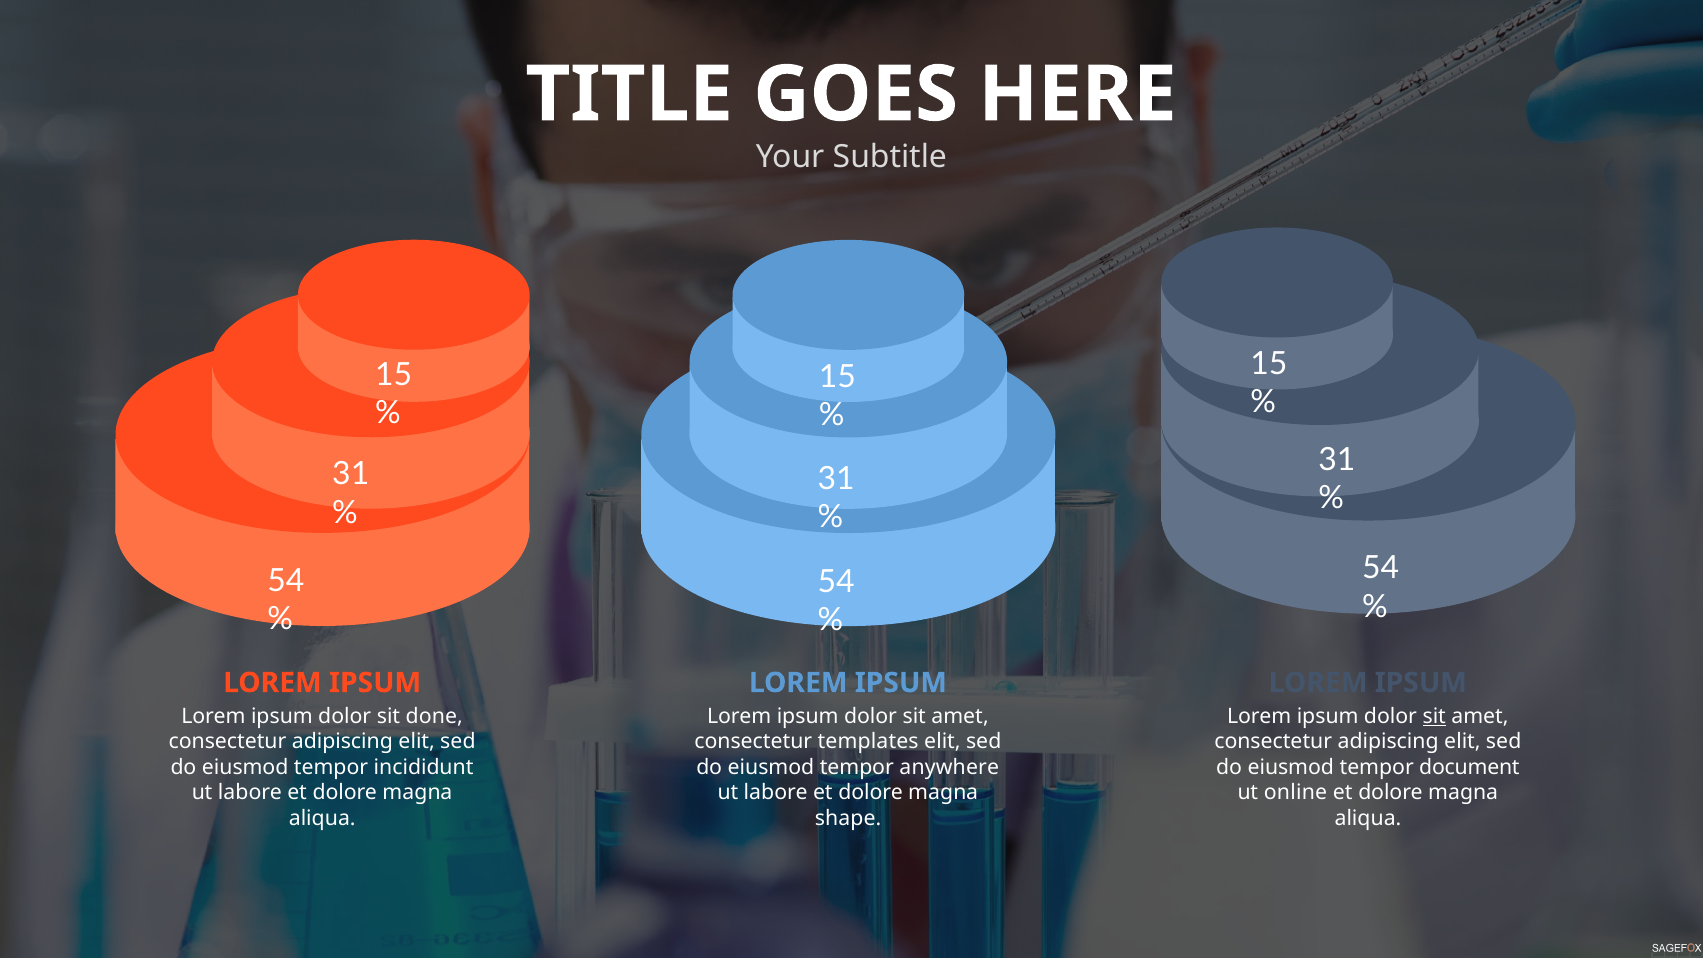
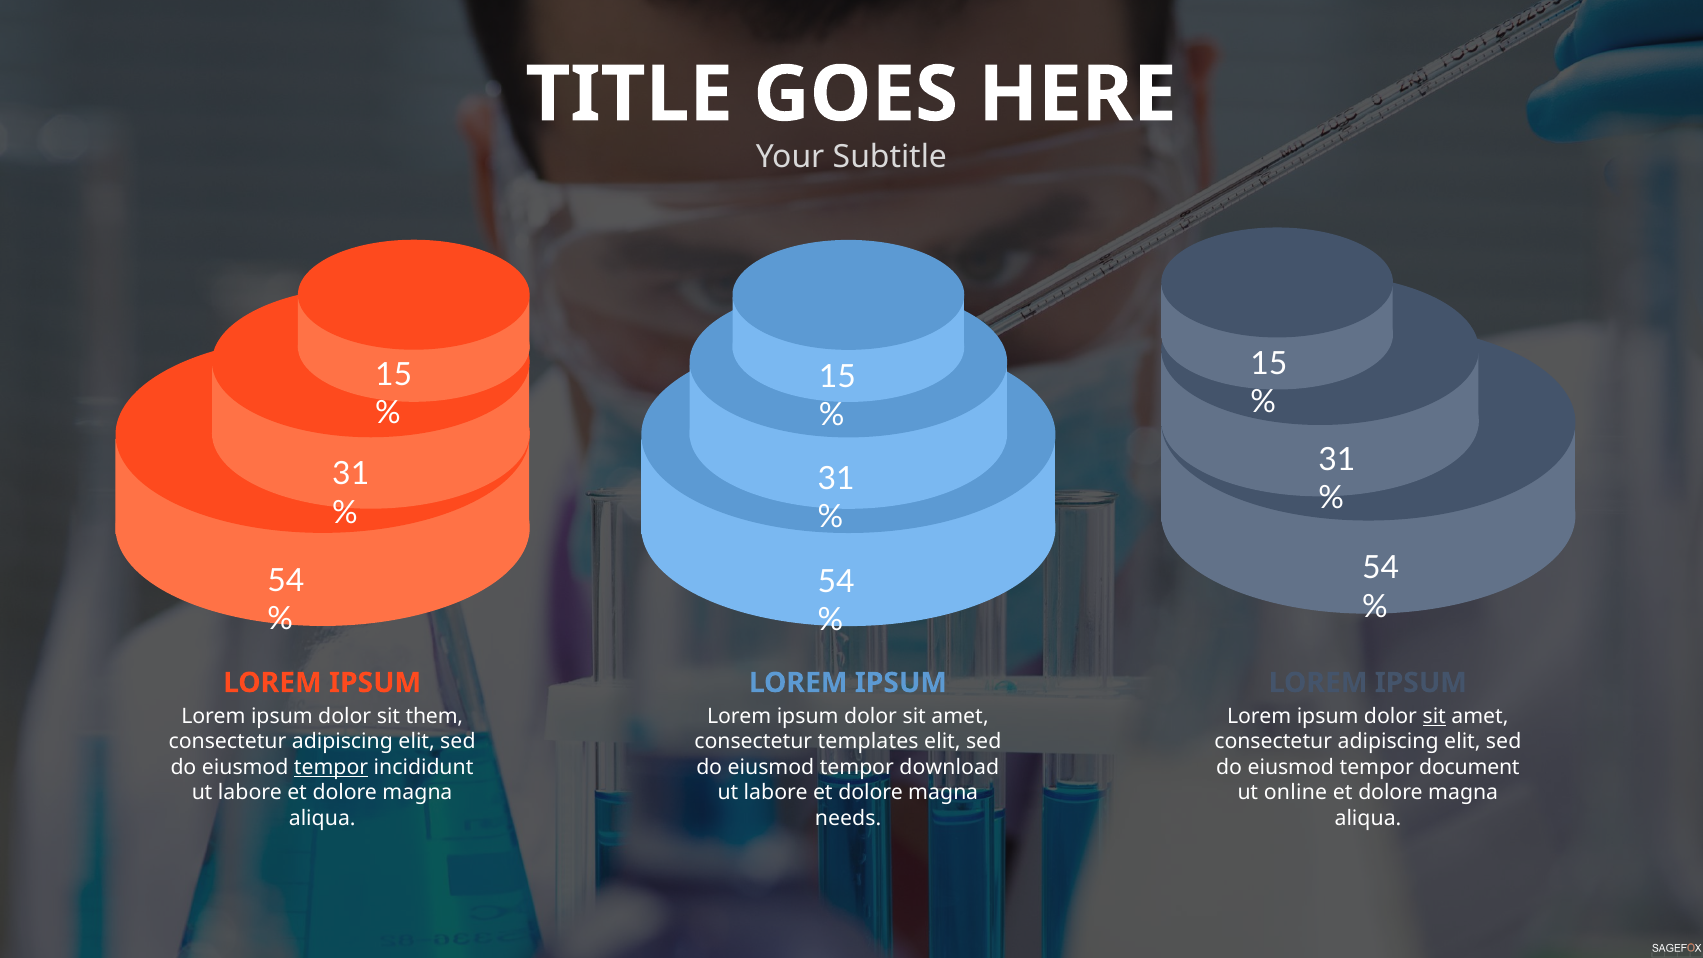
done: done -> them
tempor at (331, 767) underline: none -> present
anywhere: anywhere -> download
shape: shape -> needs
